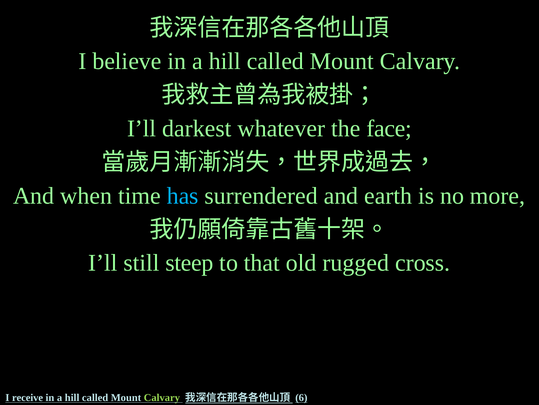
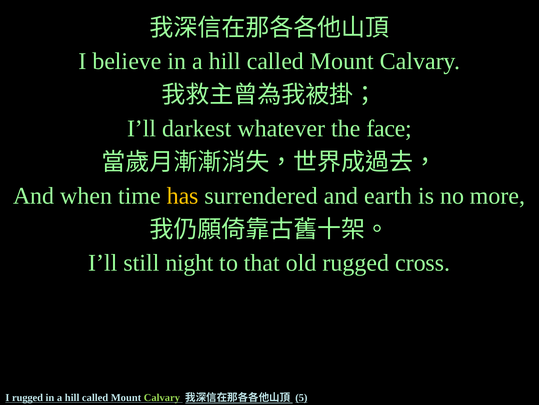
has colour: light blue -> yellow
steep: steep -> night
I receive: receive -> rugged
6: 6 -> 5
